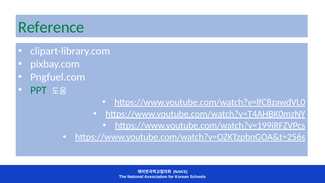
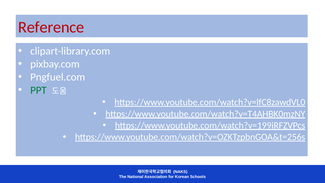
Reference colour: green -> red
